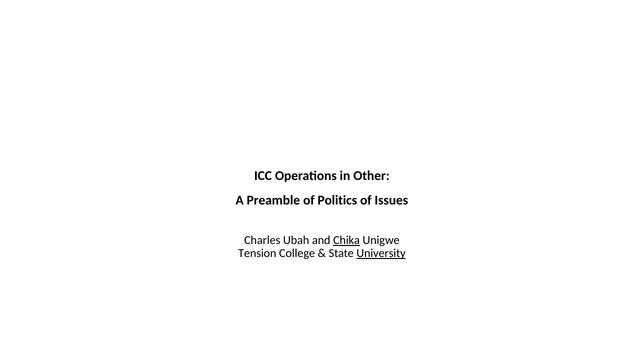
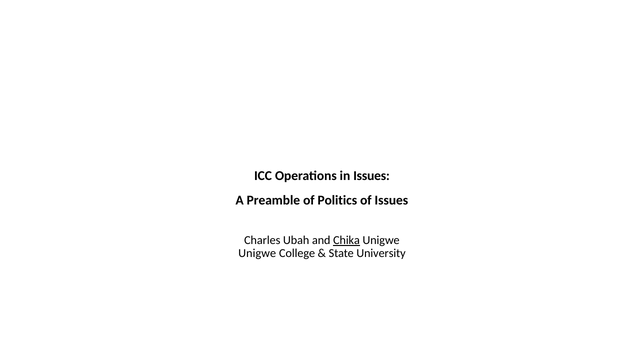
in Other: Other -> Issues
Tension at (257, 253): Tension -> Unigwe
University underline: present -> none
